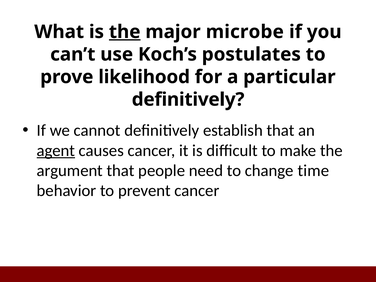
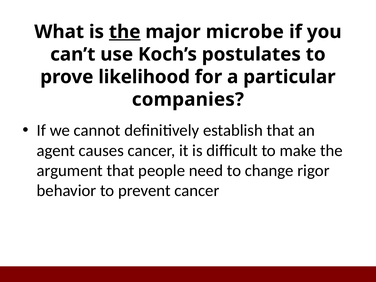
definitively at (188, 99): definitively -> companies
agent underline: present -> none
time: time -> rigor
